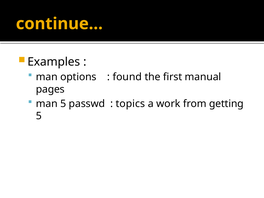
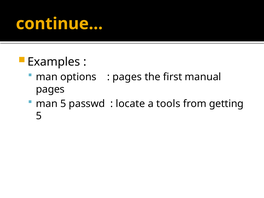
found at (127, 77): found -> pages
topics: topics -> locate
work: work -> tools
